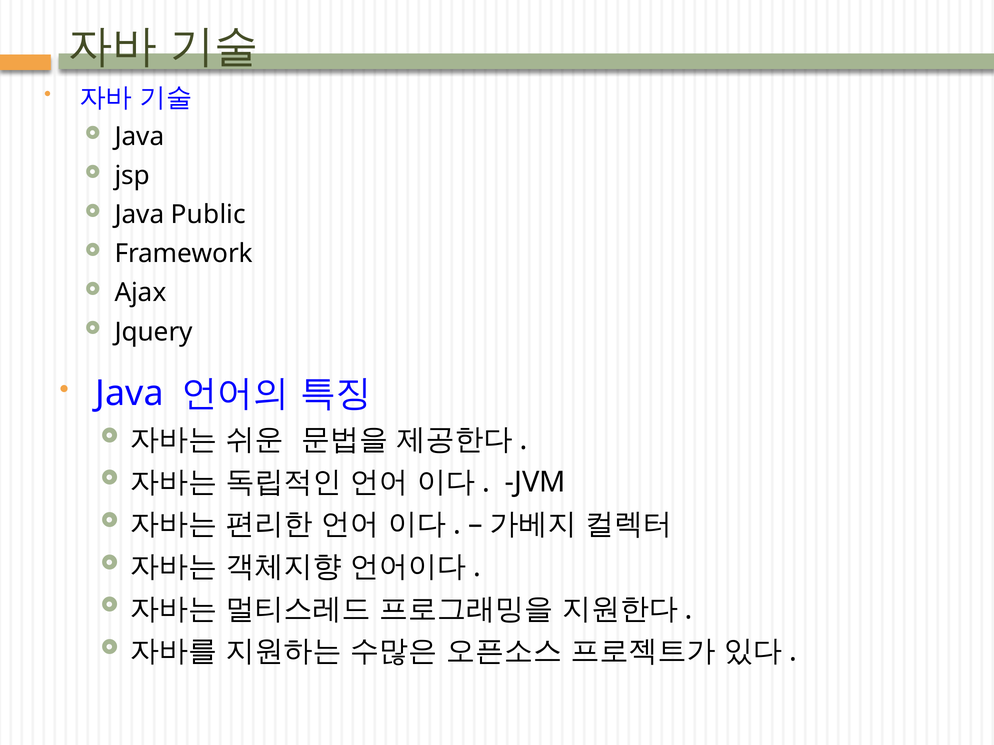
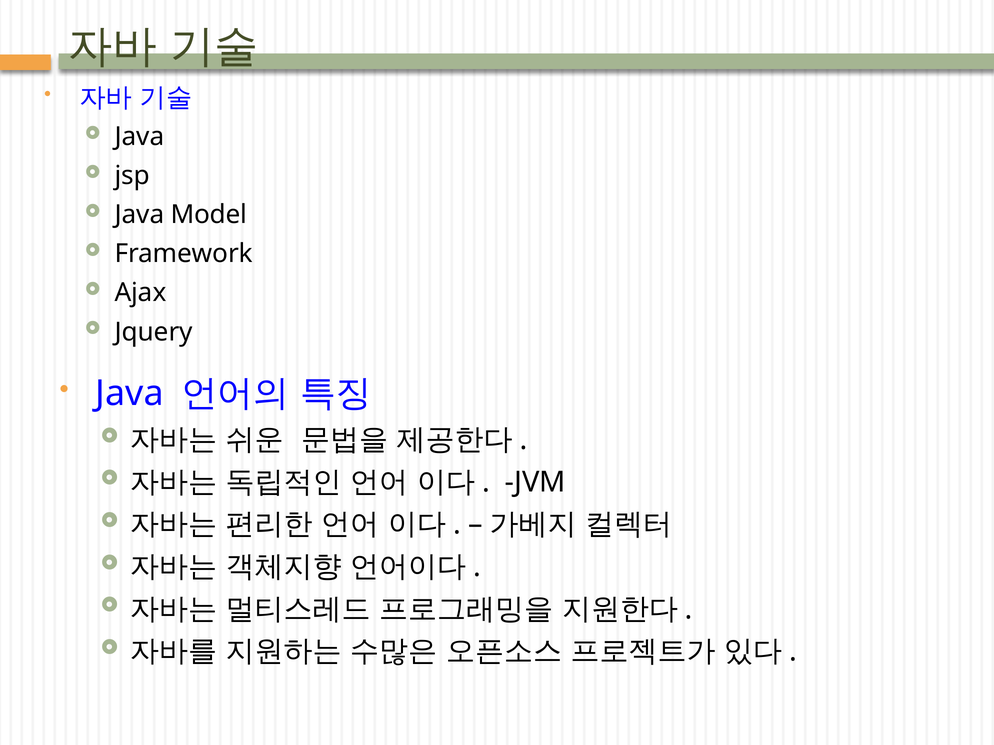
Public: Public -> Model
